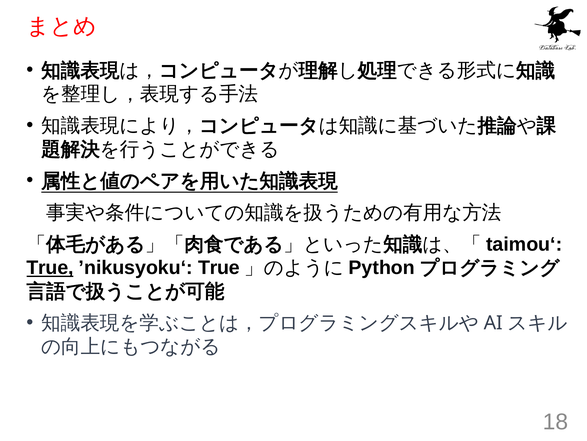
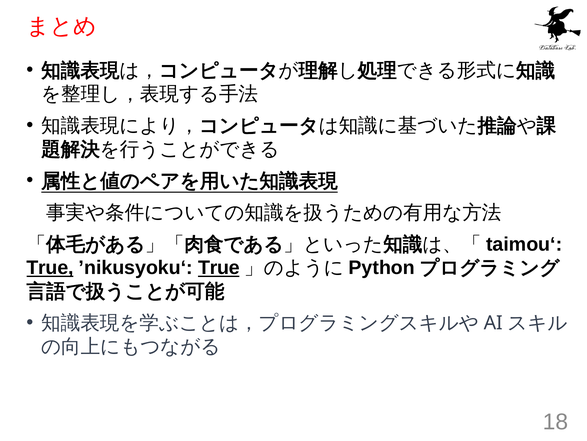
True at (219, 267) underline: none -> present
